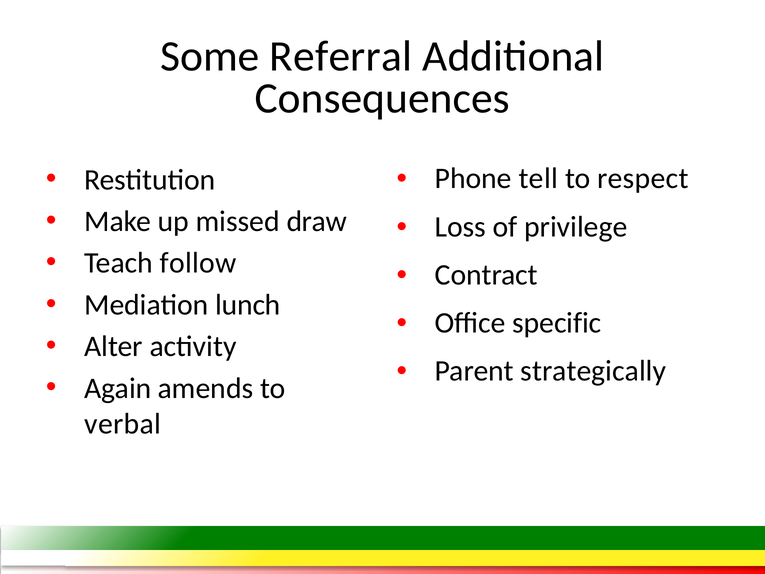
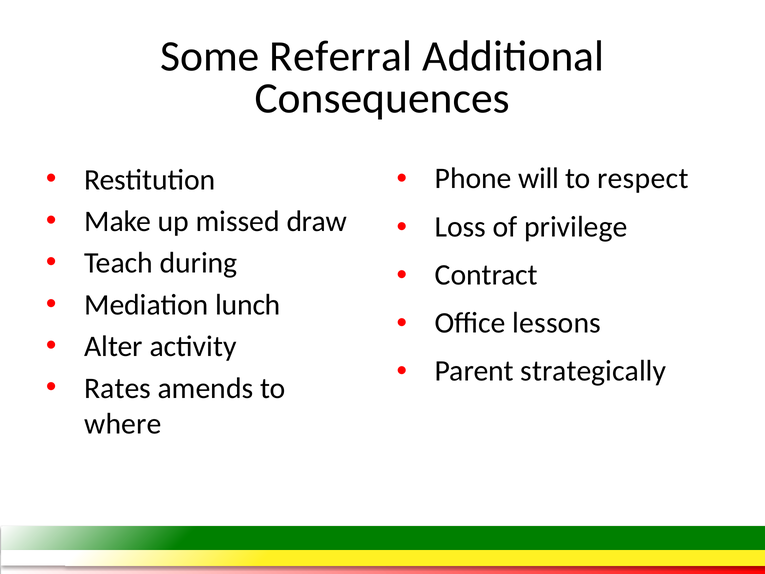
tell: tell -> will
follow: follow -> during
specific: specific -> lessons
Again: Again -> Rates
verbal: verbal -> where
